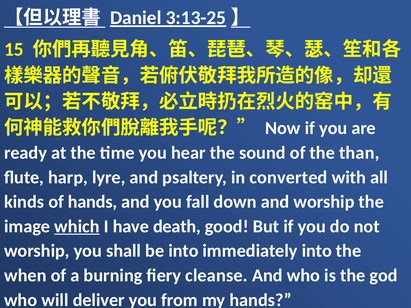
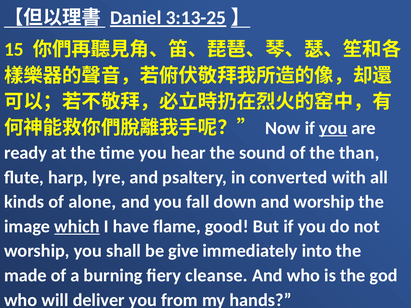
you at (333, 128) underline: none -> present
of hands: hands -> alone
death: death -> flame
be into: into -> give
when: when -> made
